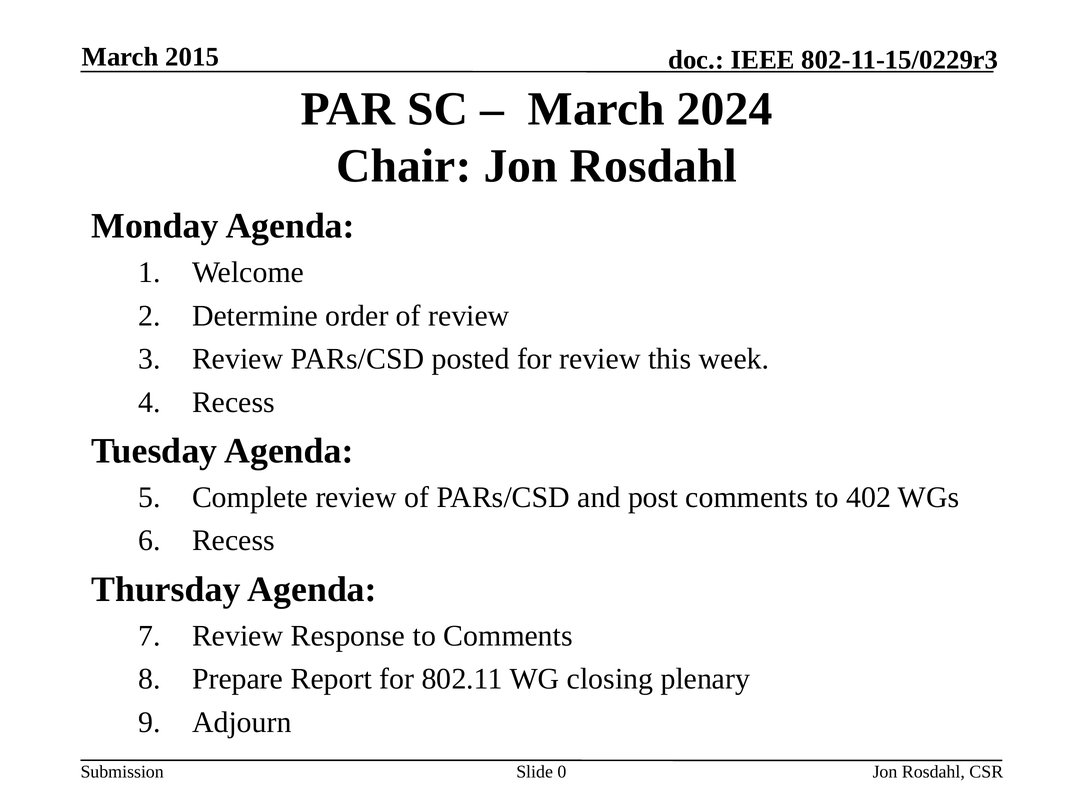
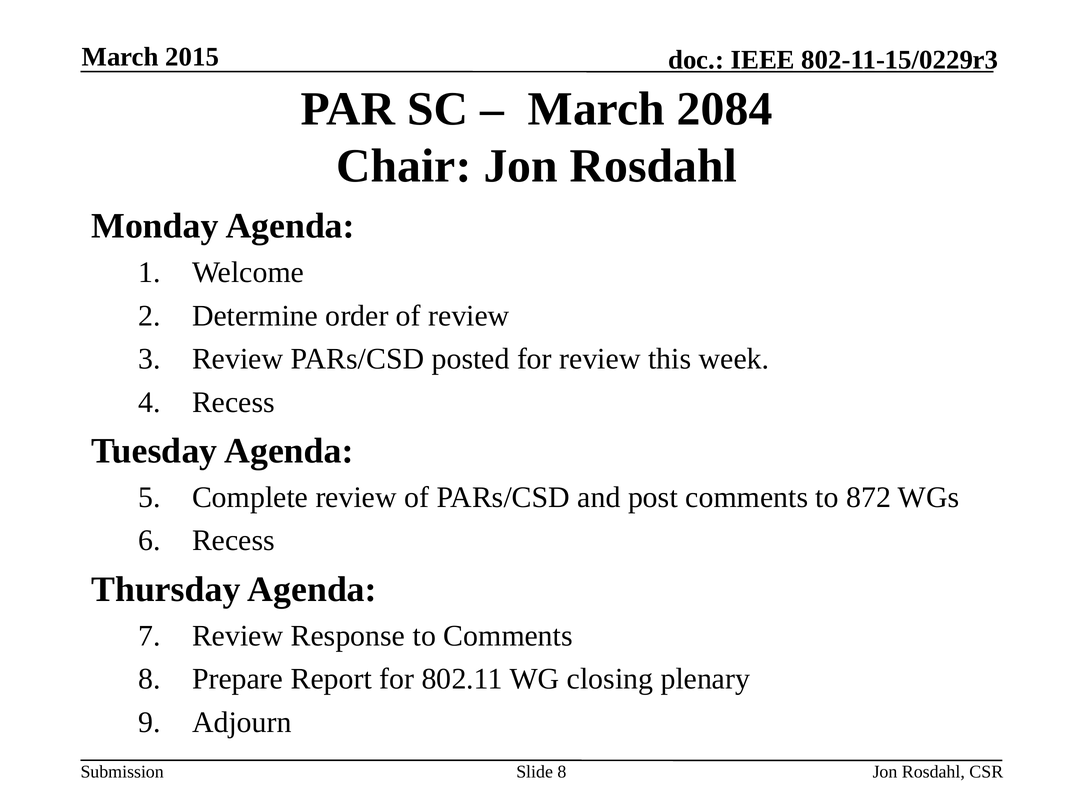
2024: 2024 -> 2084
402: 402 -> 872
Slide 0: 0 -> 8
